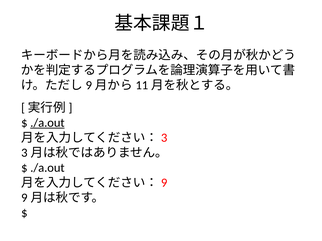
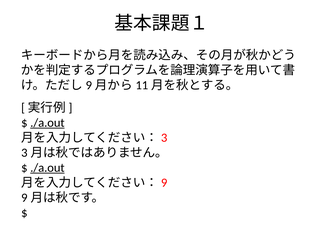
./a.out at (47, 168) underline: none -> present
